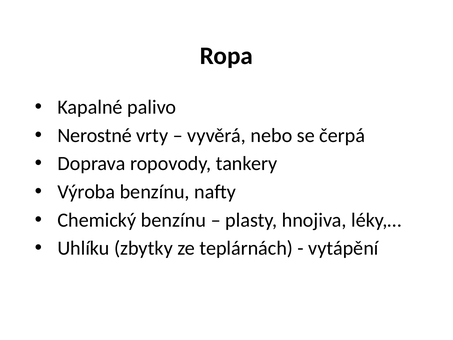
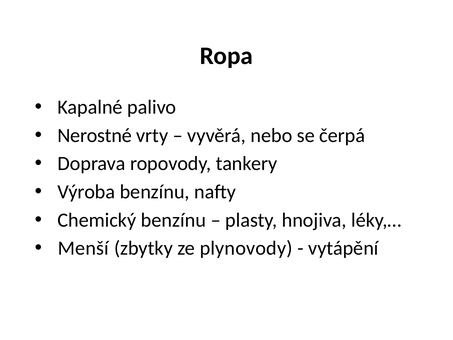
Uhlíku: Uhlíku -> Menší
teplárnách: teplárnách -> plynovody
